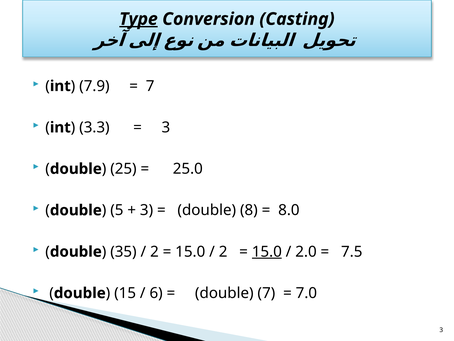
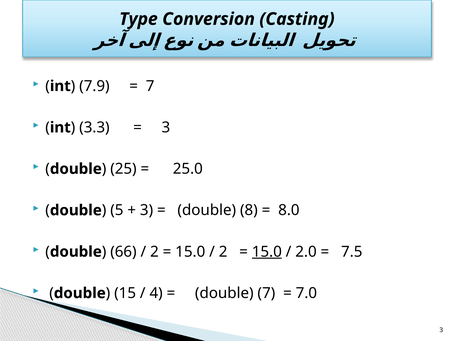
Type underline: present -> none
35: 35 -> 66
6: 6 -> 4
